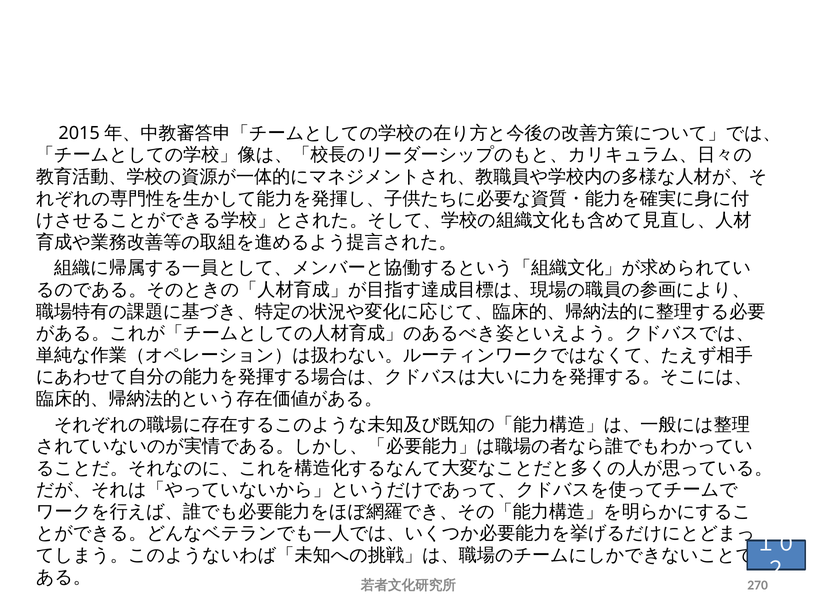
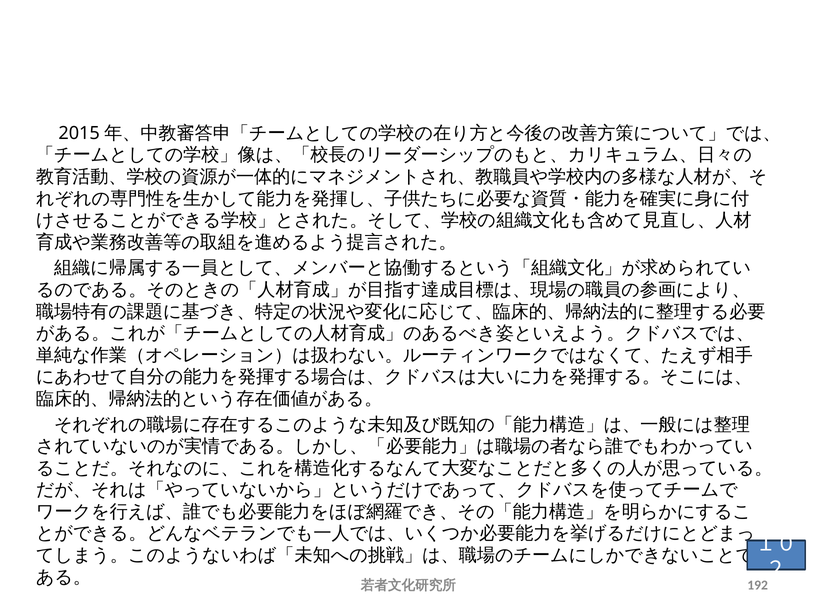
270: 270 -> 192
